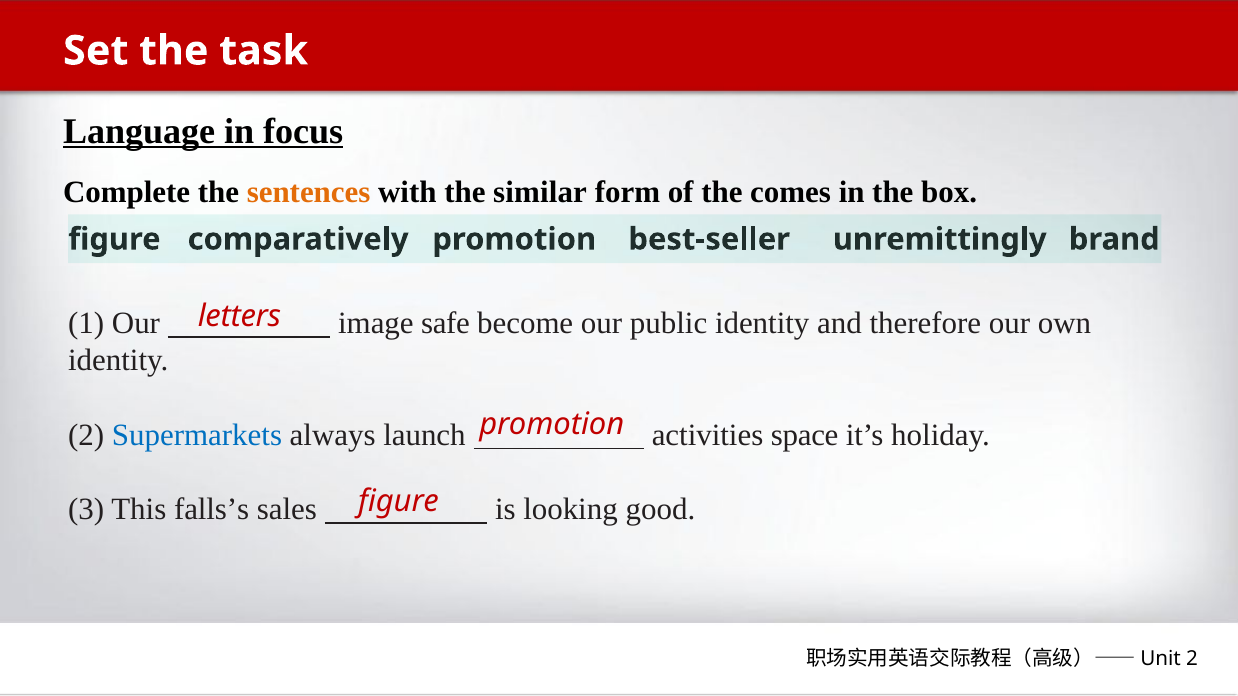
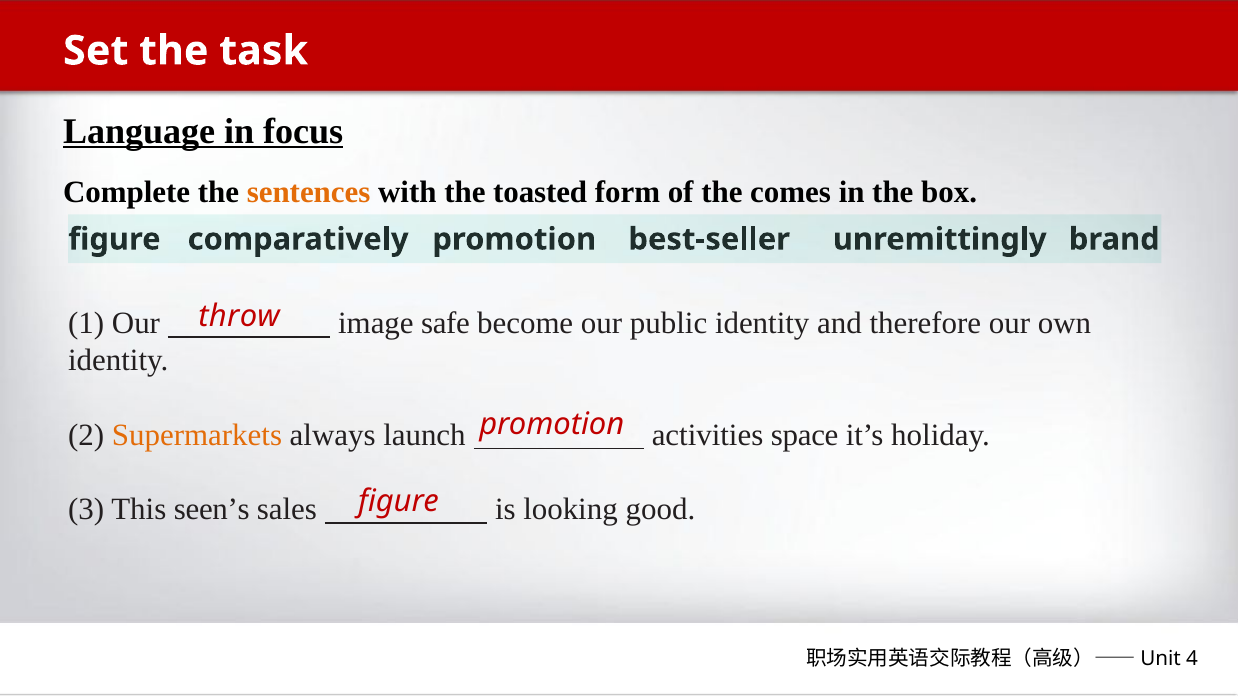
similar: similar -> toasted
letters: letters -> throw
Supermarkets colour: blue -> orange
falls’s: falls’s -> seen’s
2 at (1192, 659): 2 -> 4
